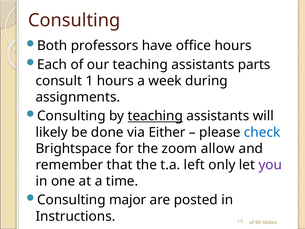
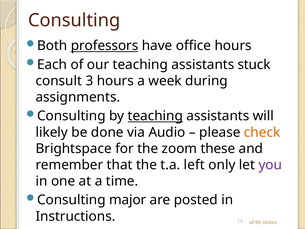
professors underline: none -> present
parts: parts -> stuck
1: 1 -> 3
Either: Either -> Audio
check colour: blue -> orange
allow: allow -> these
